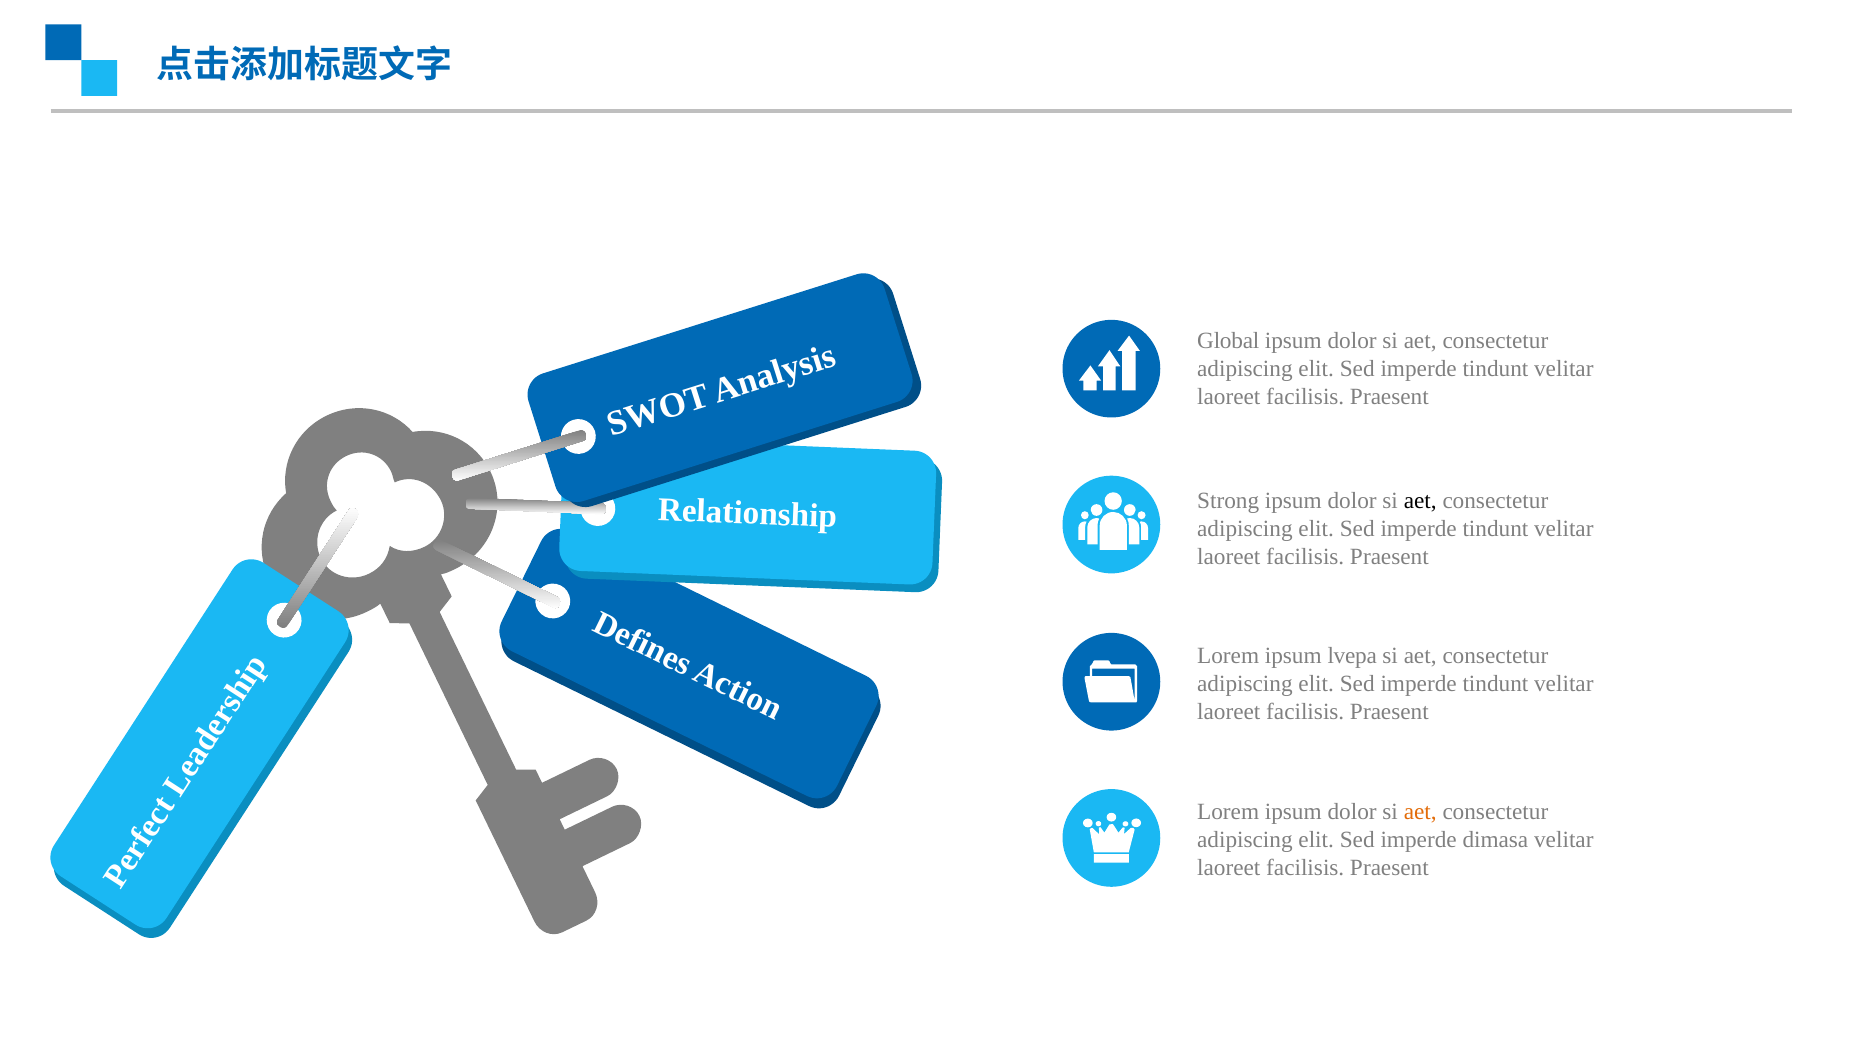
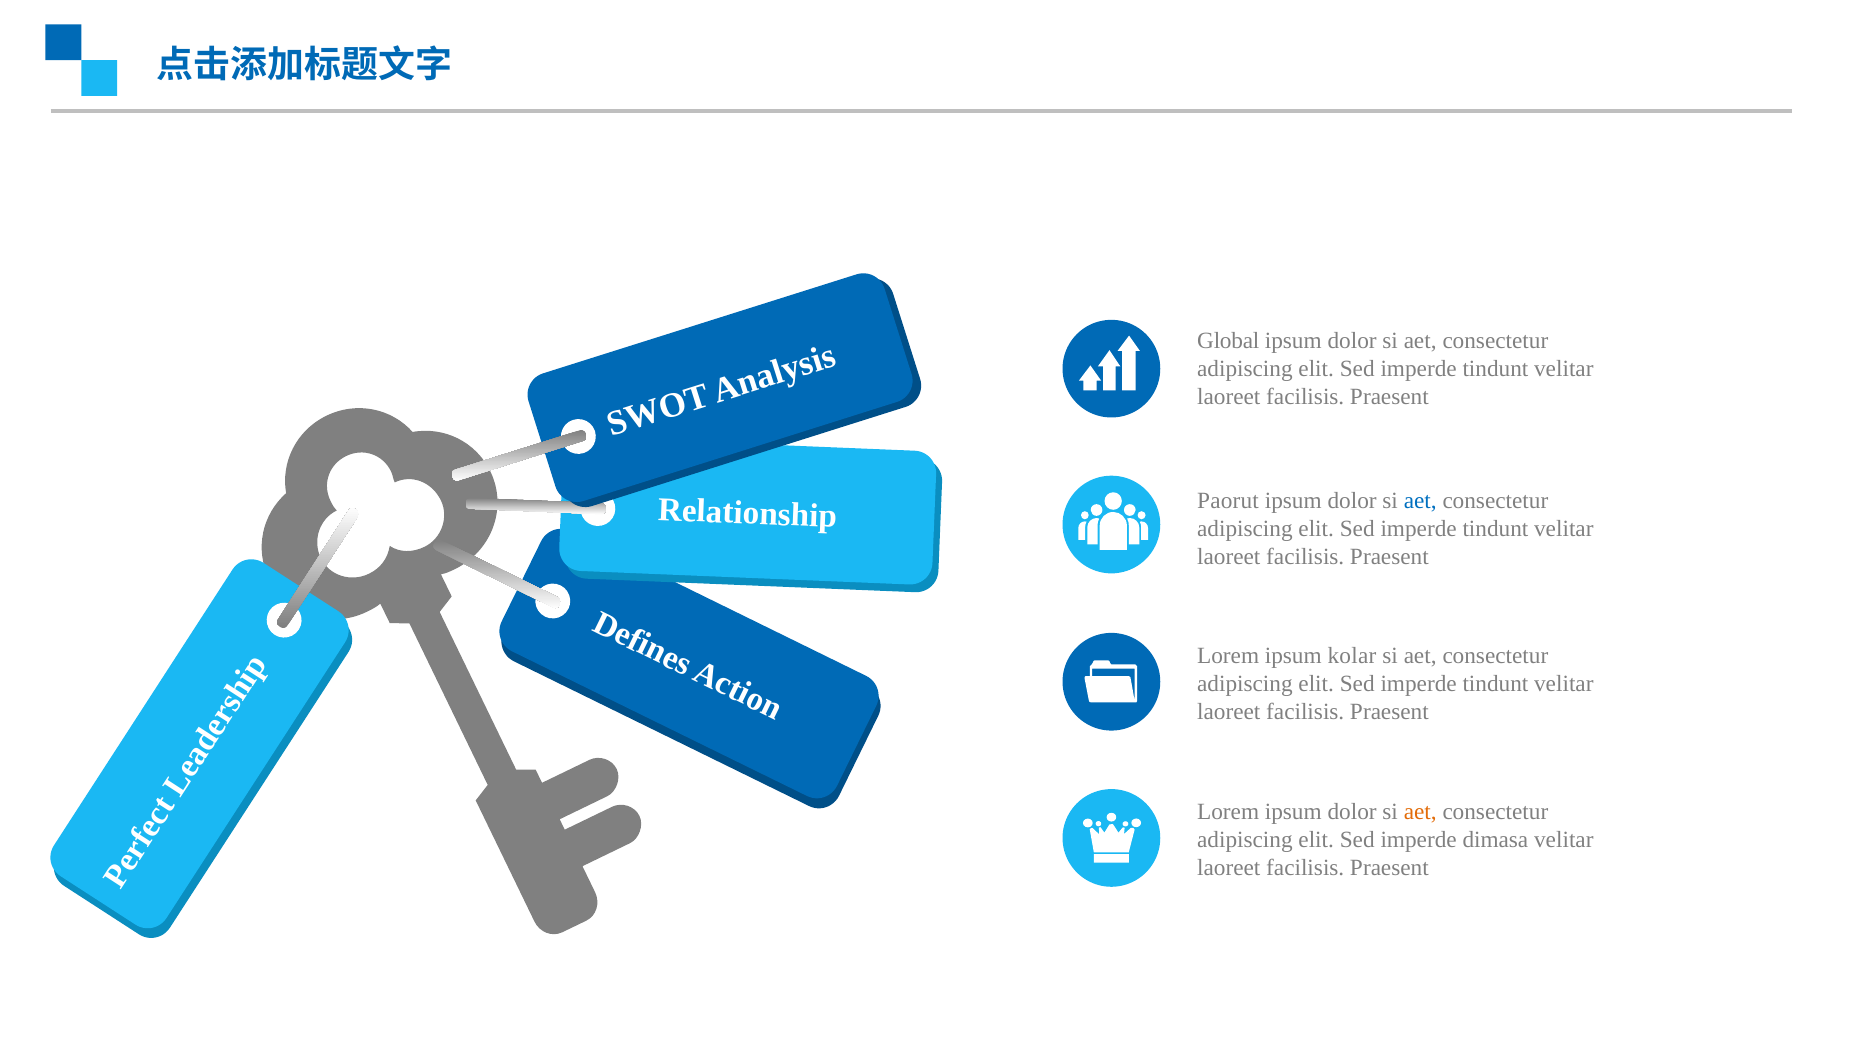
Strong: Strong -> Paorut
aet at (1420, 501) colour: black -> blue
lvepa: lvepa -> kolar
